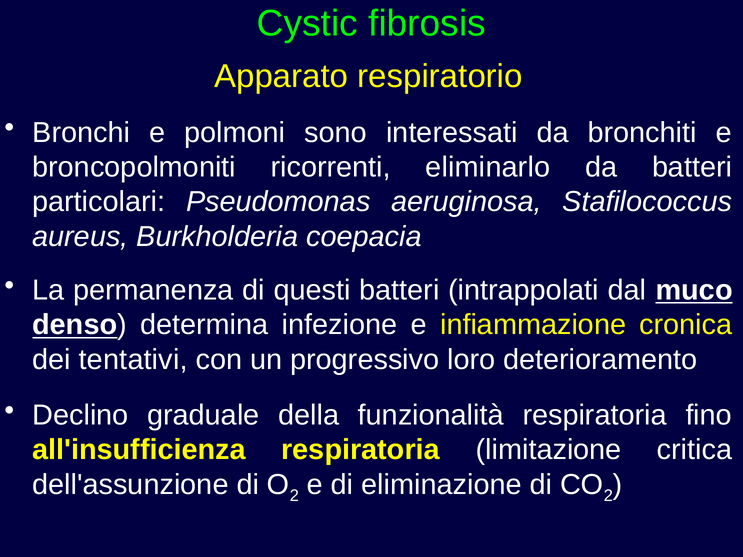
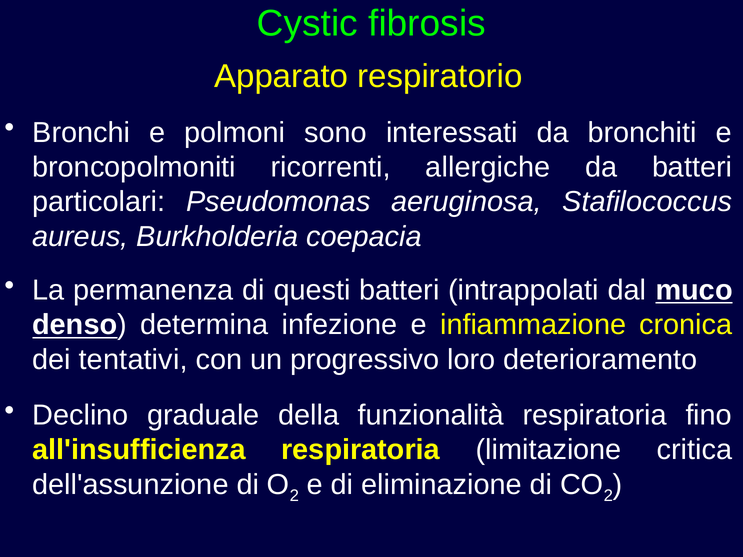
eliminarlo: eliminarlo -> allergiche
